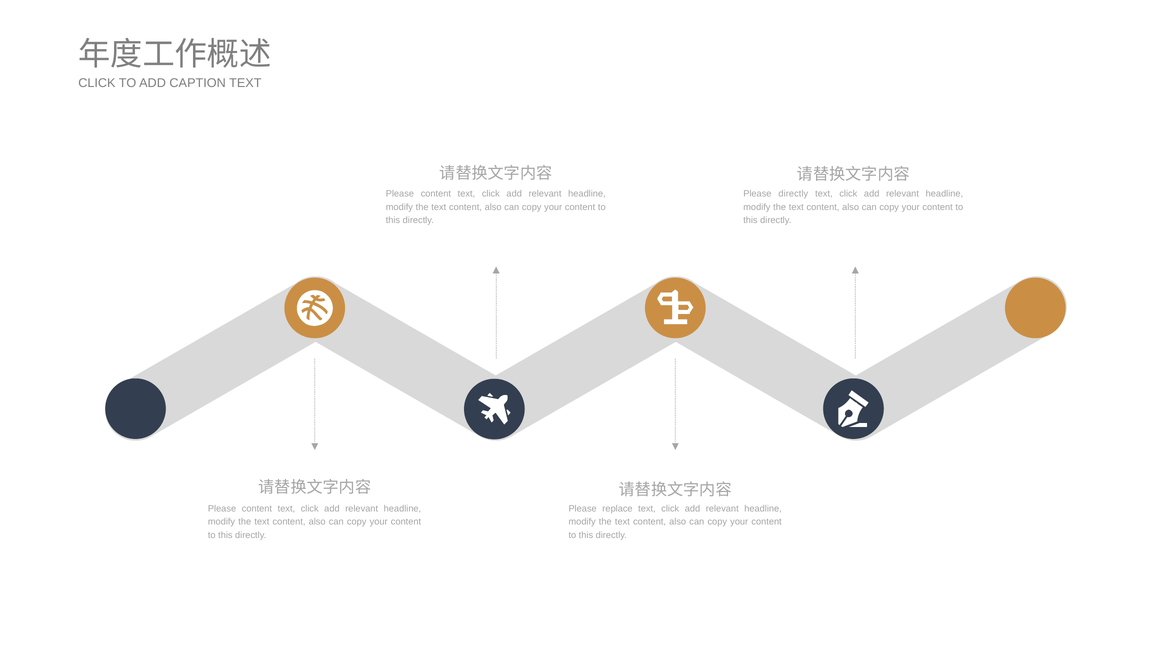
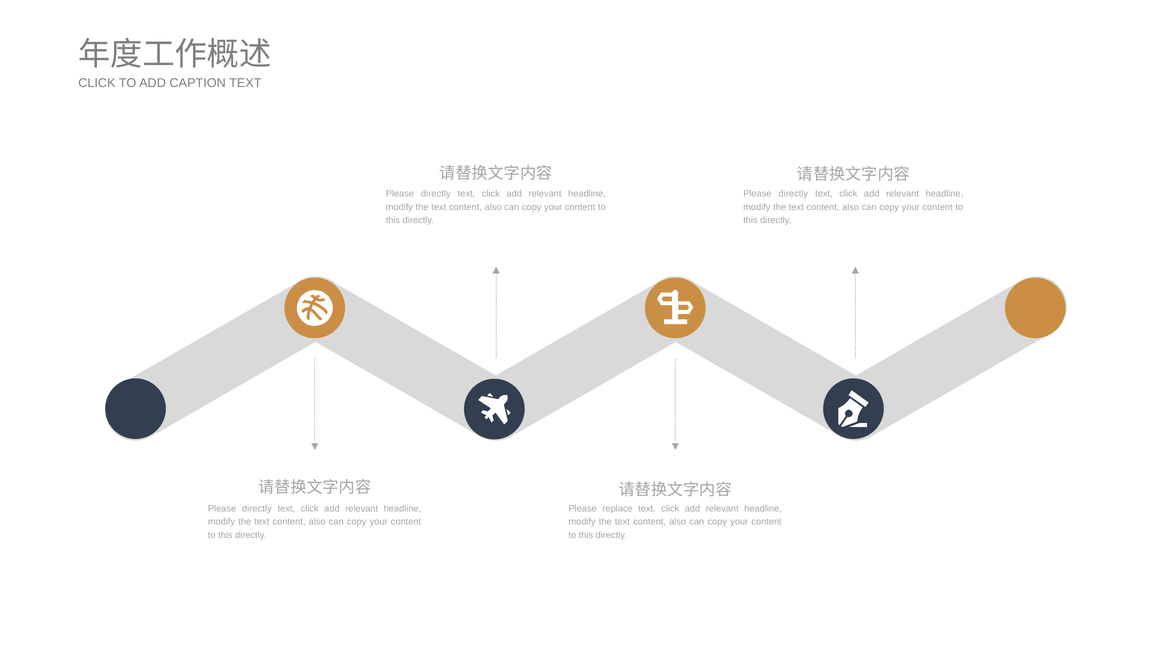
content at (436, 194): content -> directly
content at (257, 509): content -> directly
